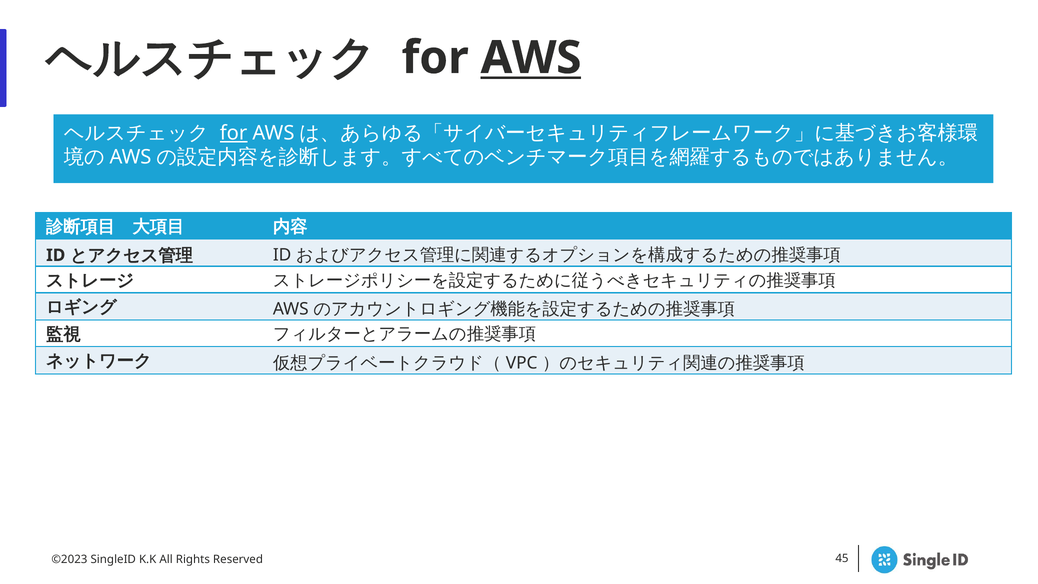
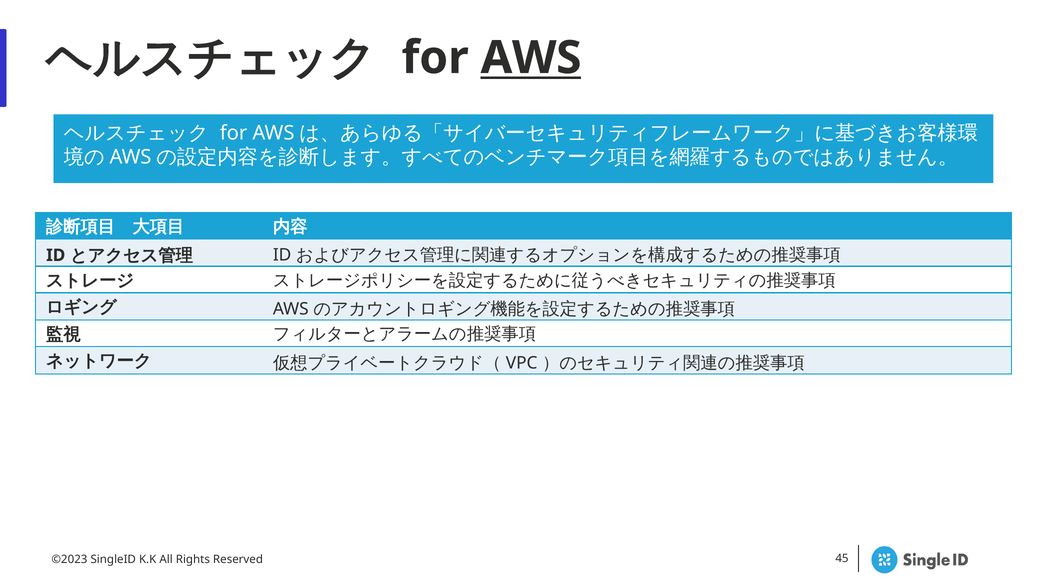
for at (234, 133) underline: present -> none
